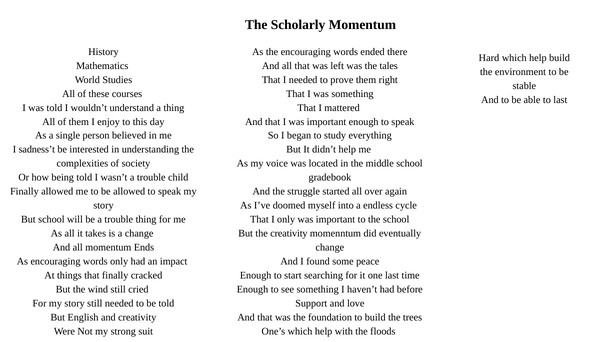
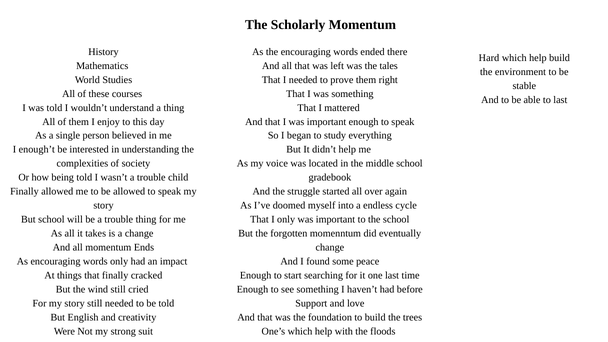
sadness’t: sadness’t -> enough’t
the creativity: creativity -> forgotten
